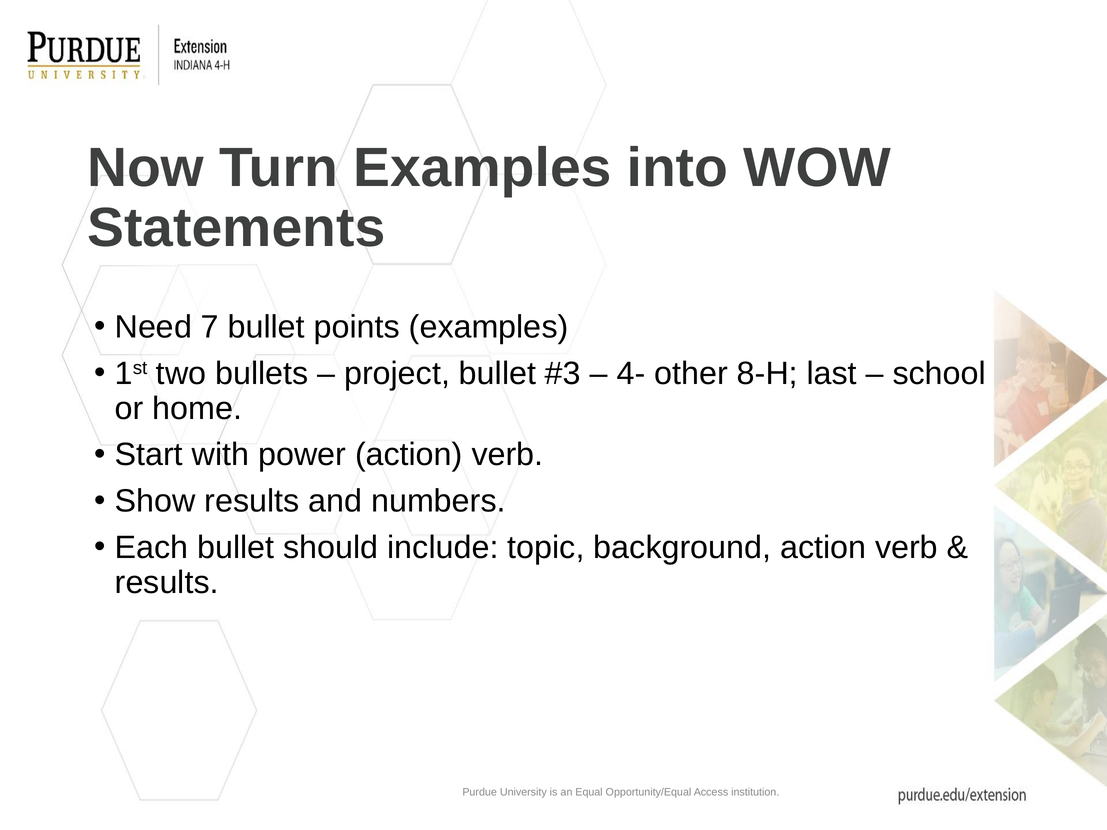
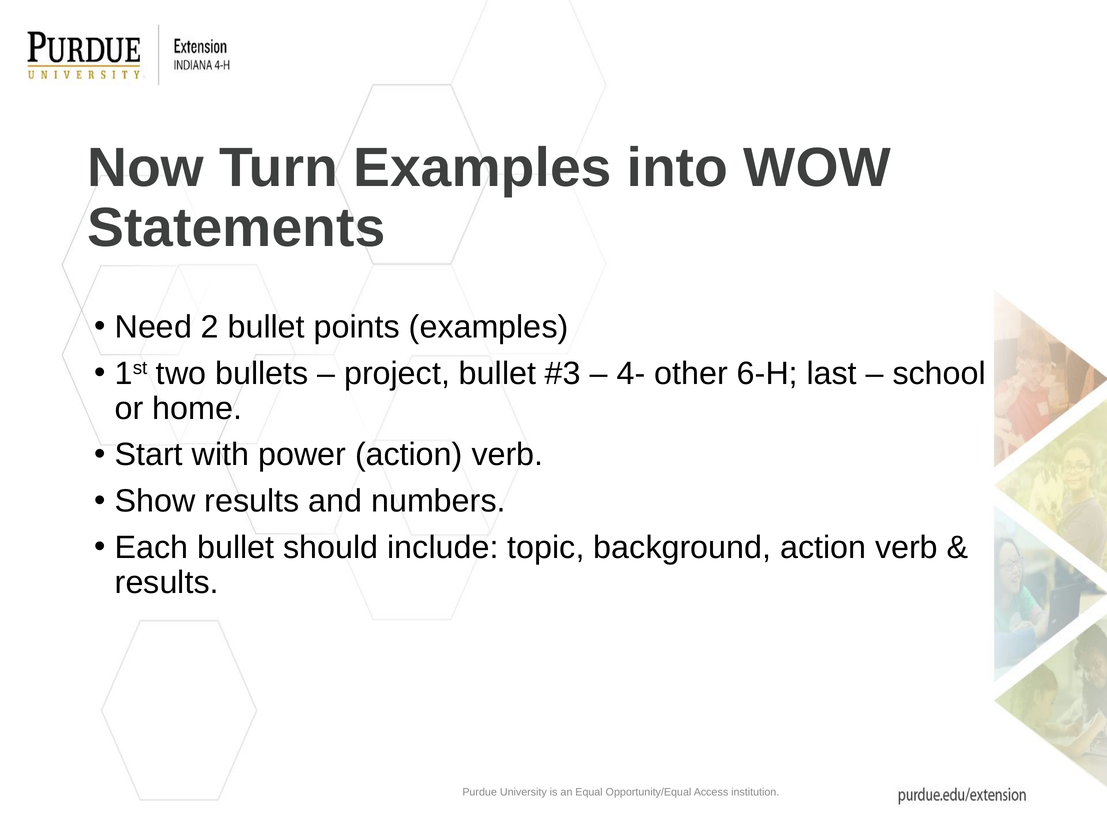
7: 7 -> 2
8-H: 8-H -> 6-H
